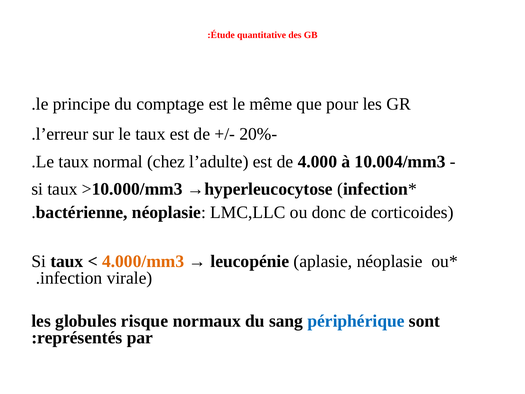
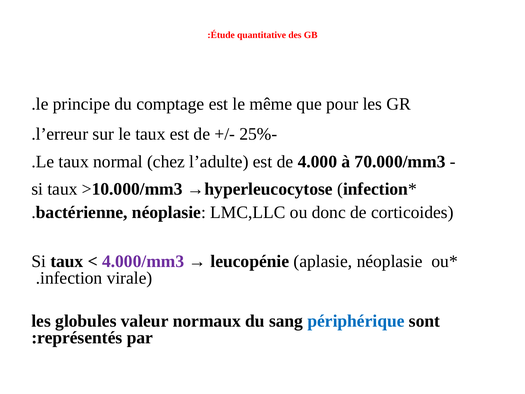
20%: 20% -> 25%
10.004/mm3: 10.004/mm3 -> 70.000/mm3
4.000/mm3 colour: orange -> purple
risque: risque -> valeur
